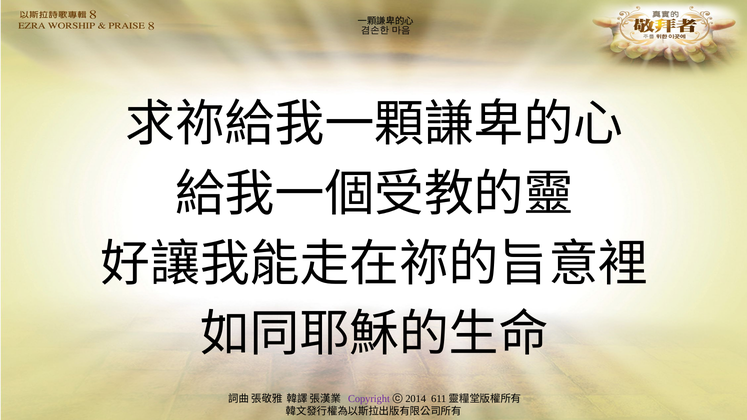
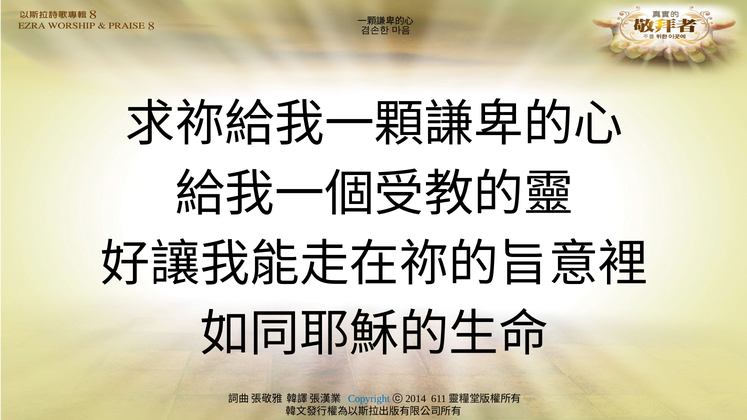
Copyright colour: purple -> blue
